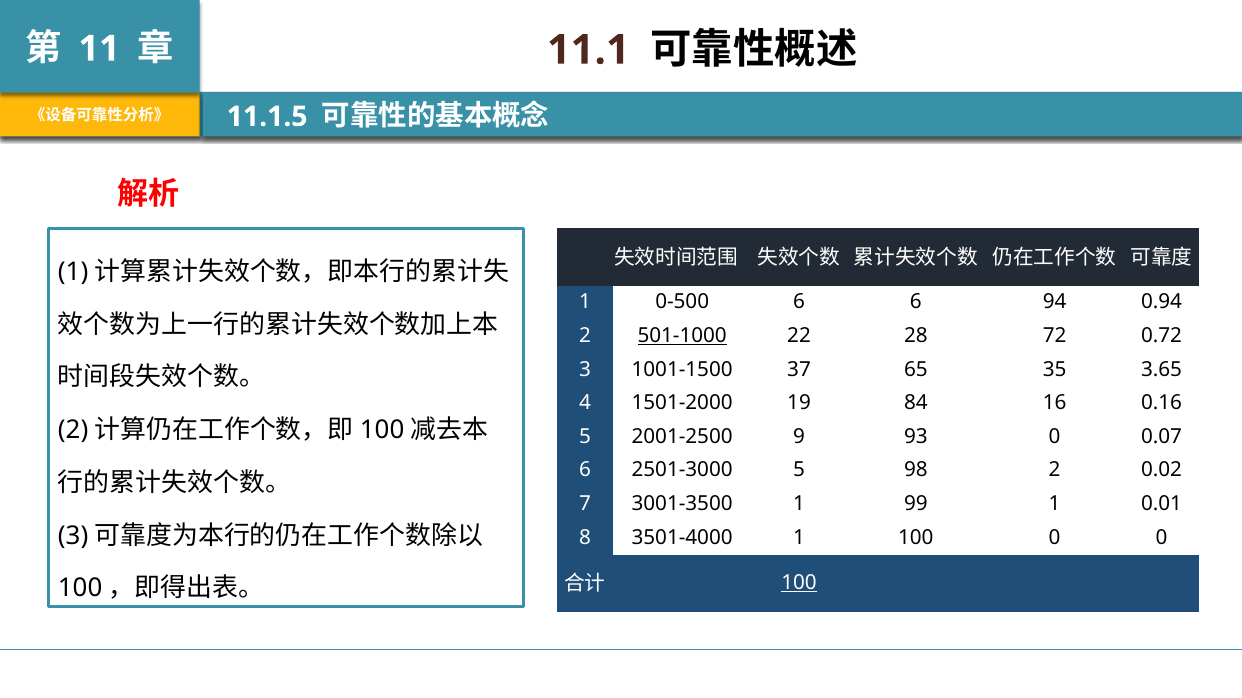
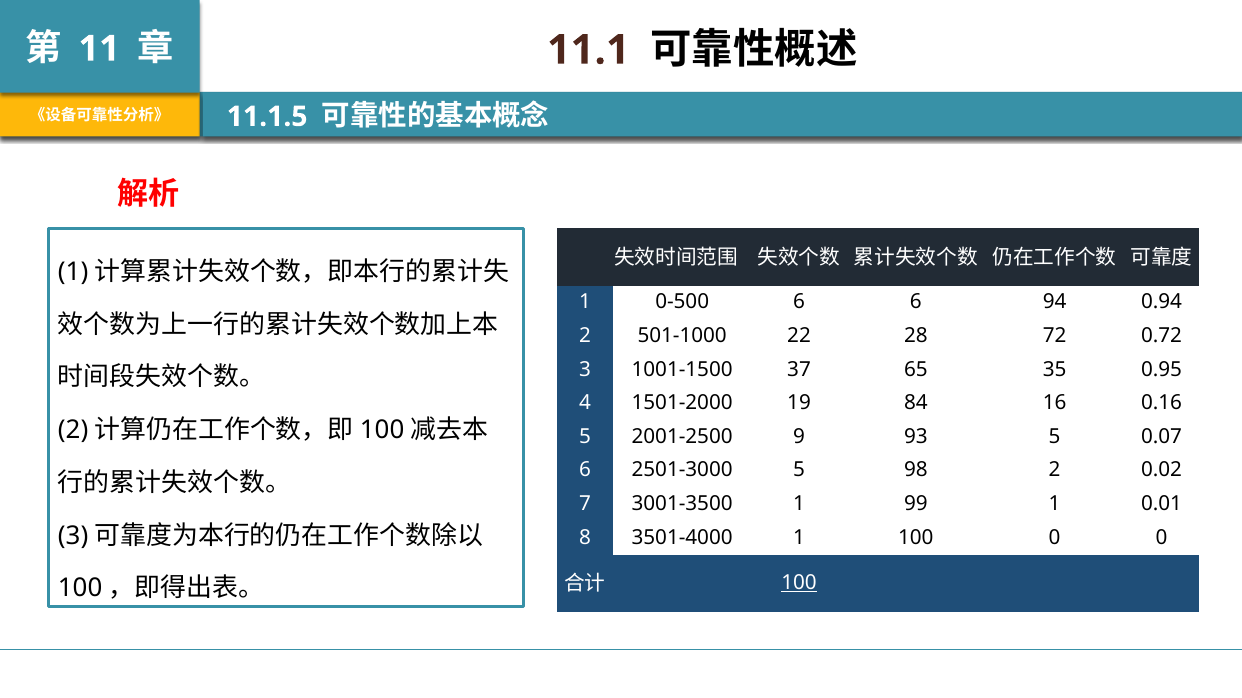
501-1000 underline: present -> none
3.65: 3.65 -> 0.95
93 0: 0 -> 5
